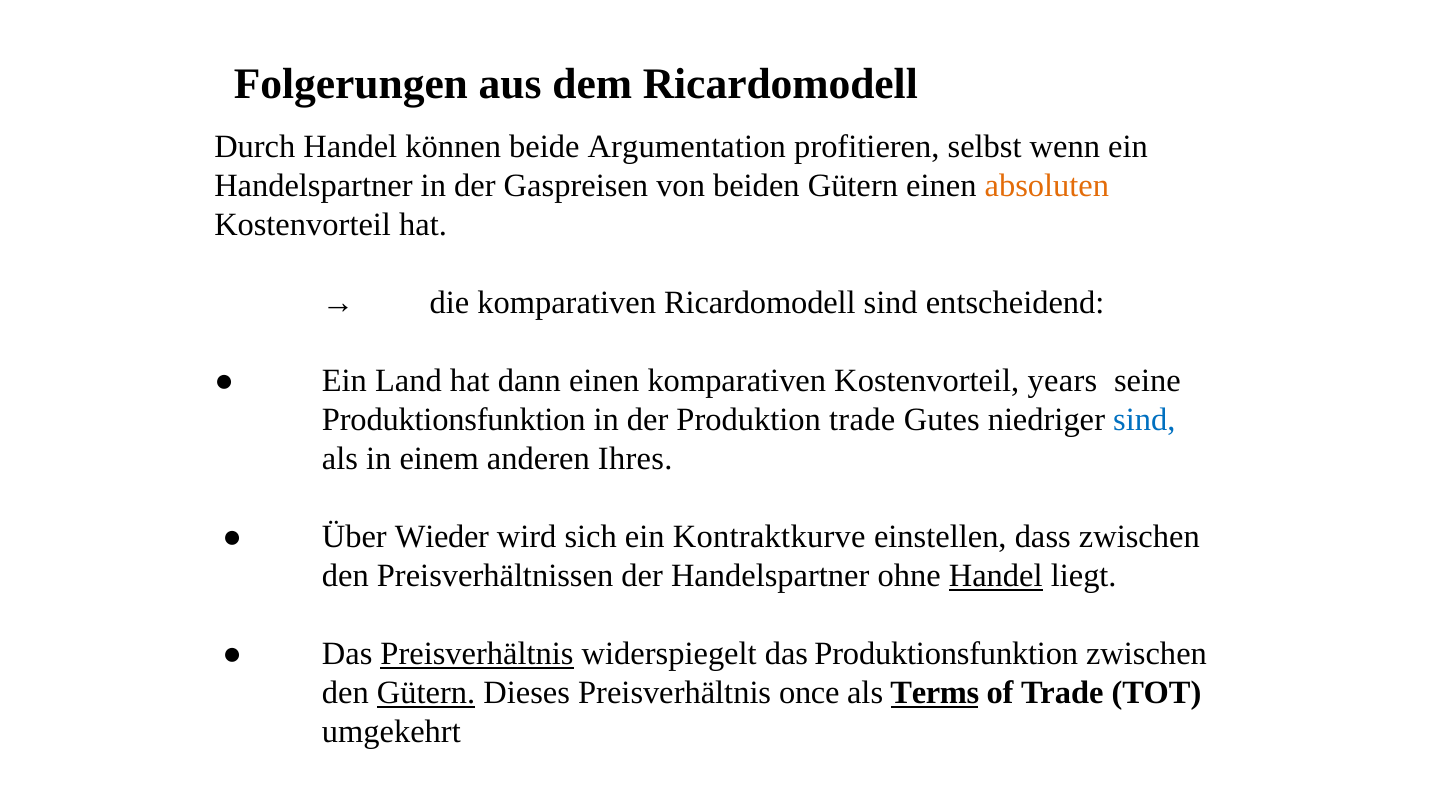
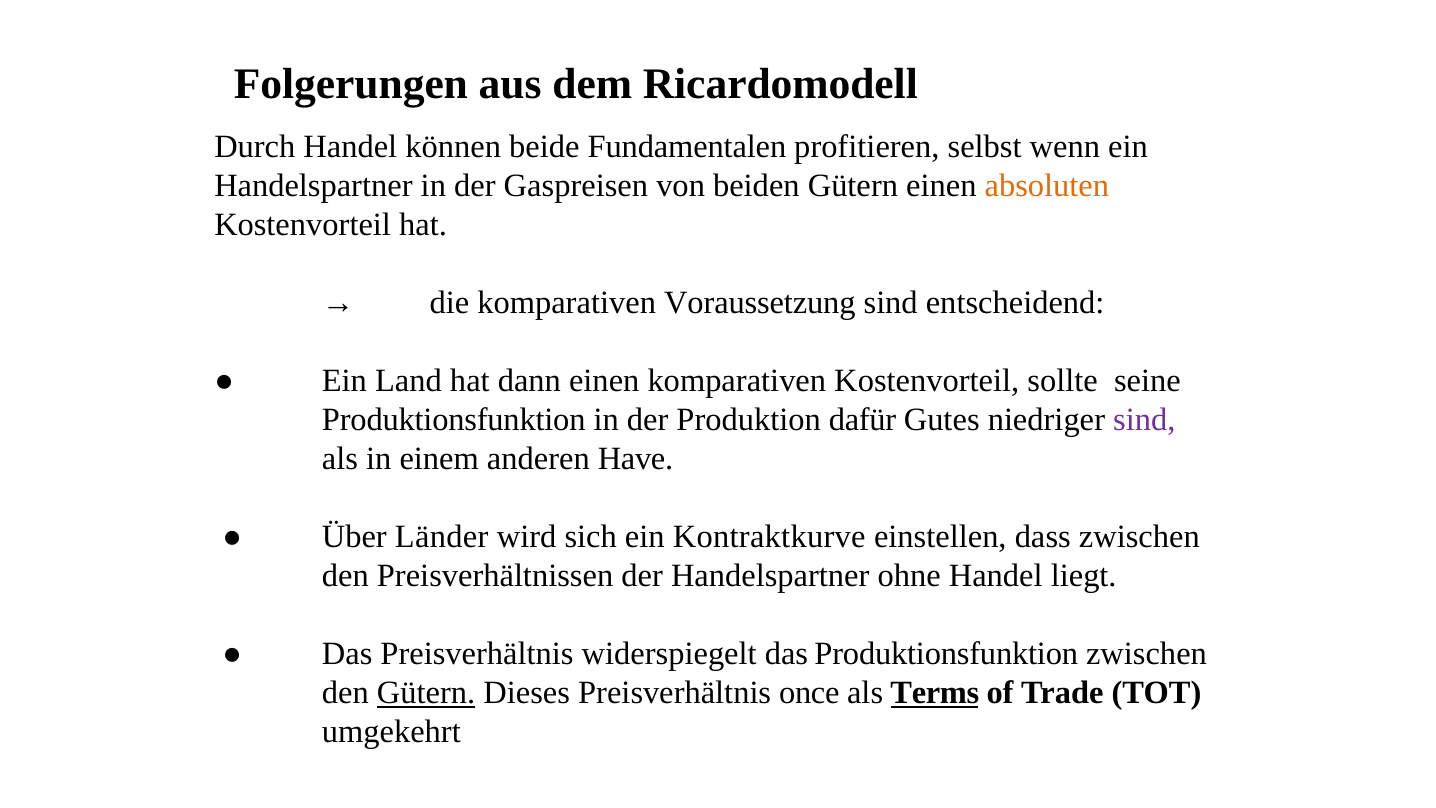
Argumentation: Argumentation -> Fundamentalen
komparativen Ricardomodell: Ricardomodell -> Voraussetzung
years: years -> sollte
Produktion trade: trade -> dafür
sind at (1144, 419) colour: blue -> purple
Ihres: Ihres -> Have
Wieder: Wieder -> Länder
Handel at (996, 575) underline: present -> none
Preisverhältnis at (477, 653) underline: present -> none
